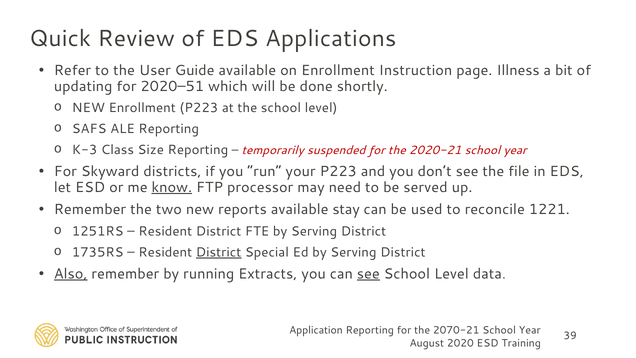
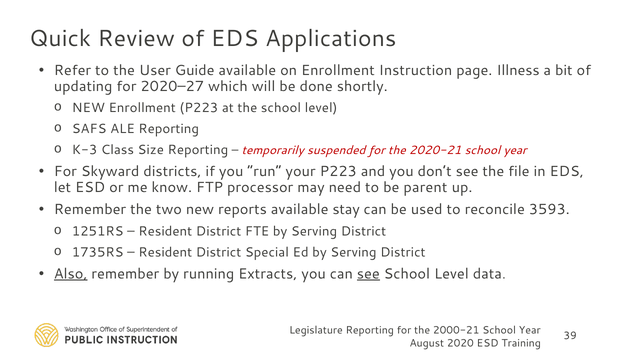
2020–51: 2020–51 -> 2020–27
know underline: present -> none
served: served -> parent
1221: 1221 -> 3593
District at (219, 252) underline: present -> none
Application: Application -> Legislature
2070-21: 2070-21 -> 2000-21
